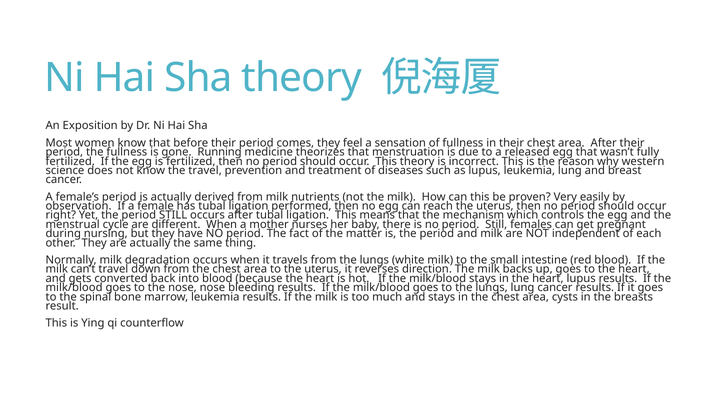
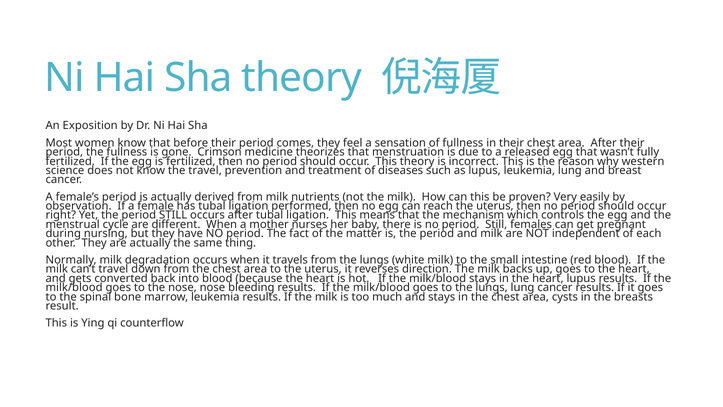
Running: Running -> Crimson
